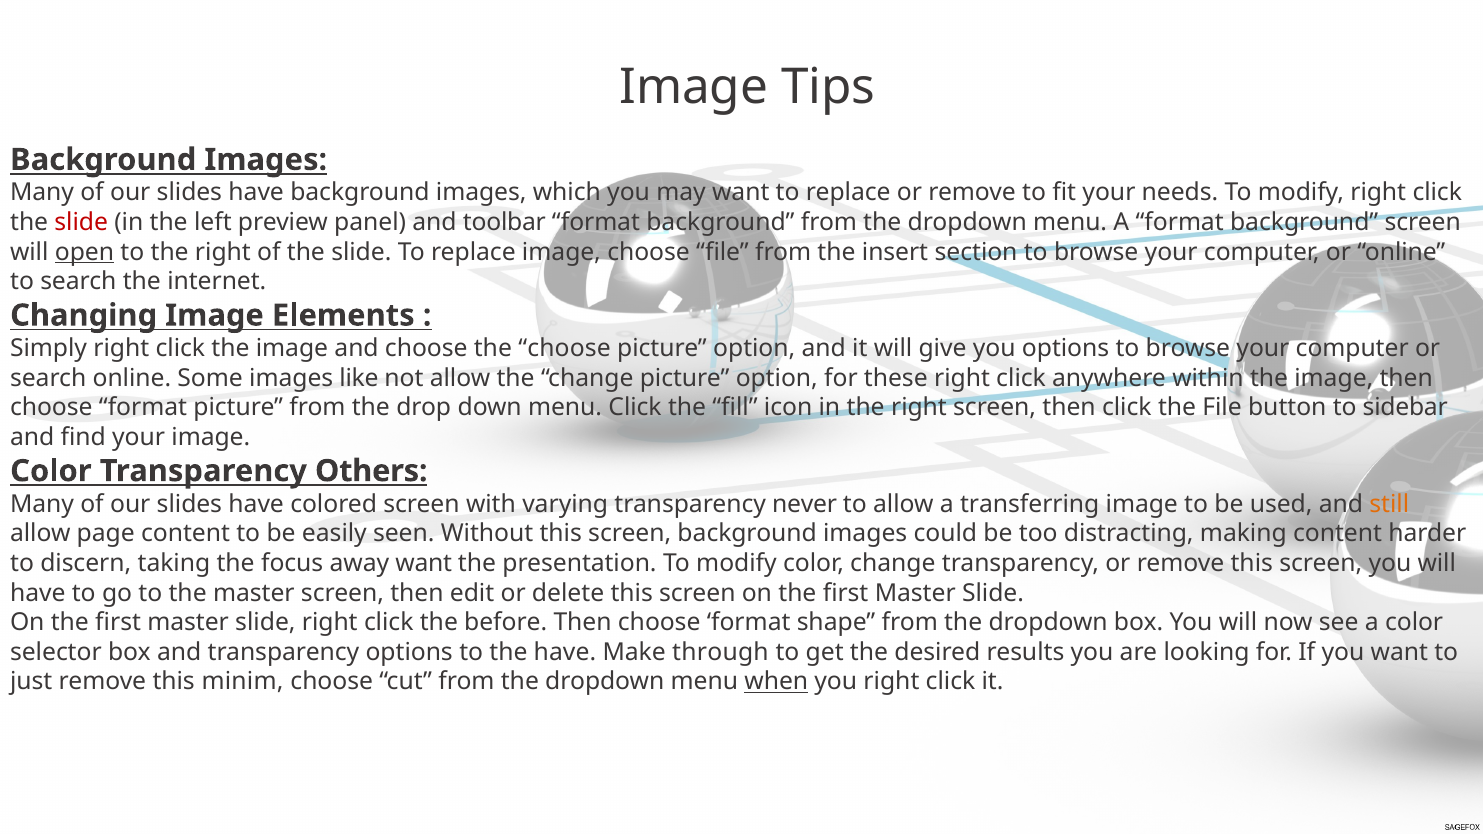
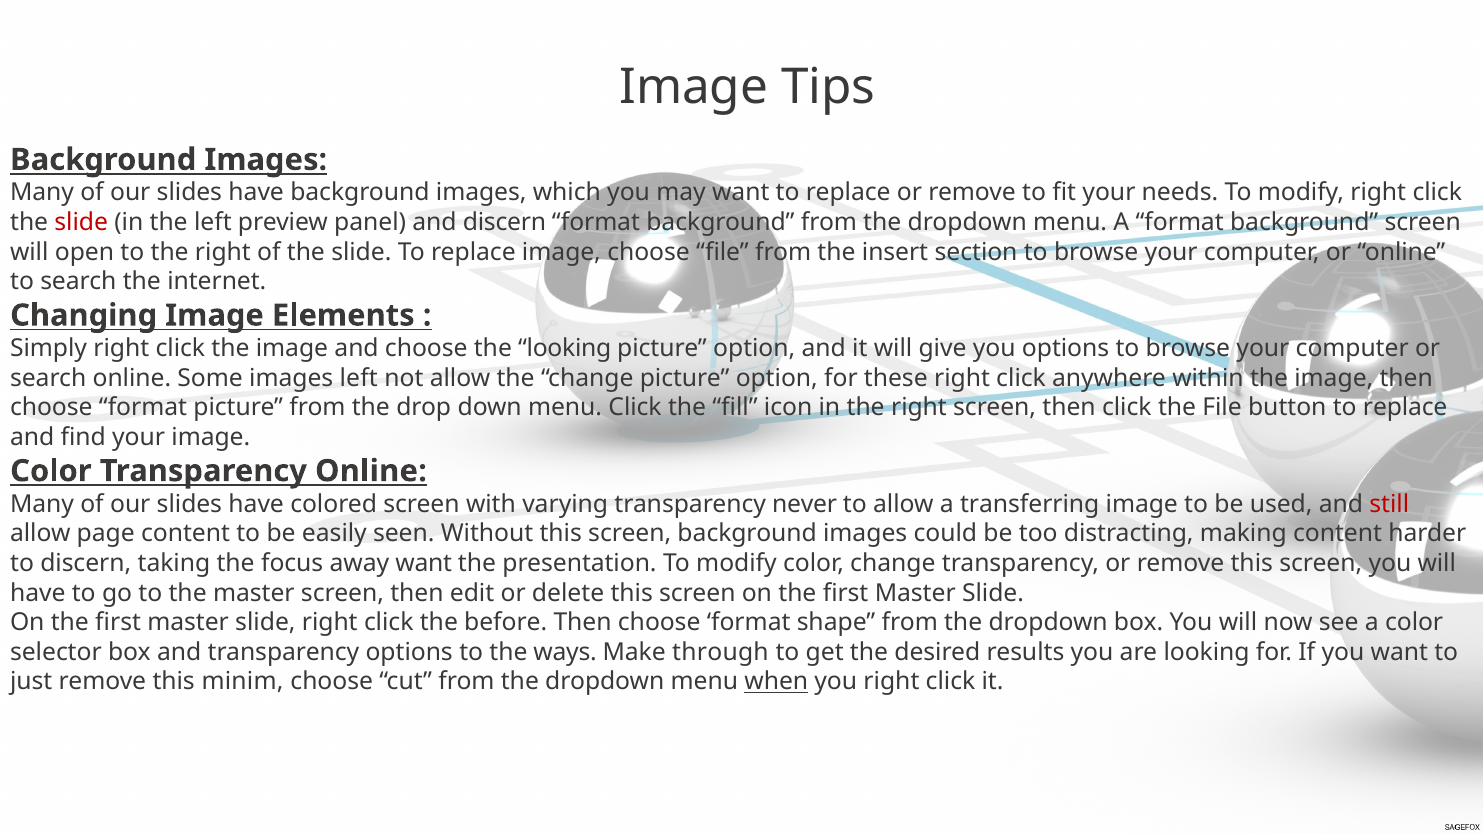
and toolbar: toolbar -> discern
open underline: present -> none
the choose: choose -> looking
images like: like -> left
button to sidebar: sidebar -> replace
Transparency Others: Others -> Online
still colour: orange -> red
the have: have -> ways
